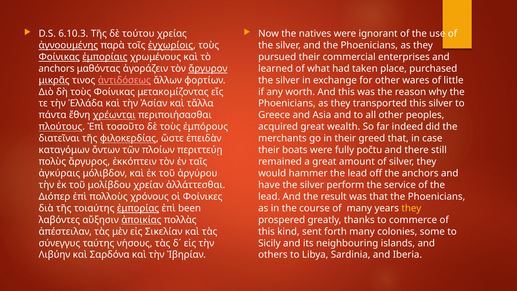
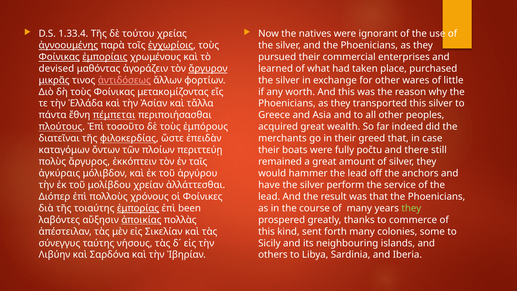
6.10.3: 6.10.3 -> 1.33.4
anchors at (56, 68): anchors -> devised
χρέωνται: χρέωνται -> πέμπεται
they at (411, 208) colour: yellow -> light green
